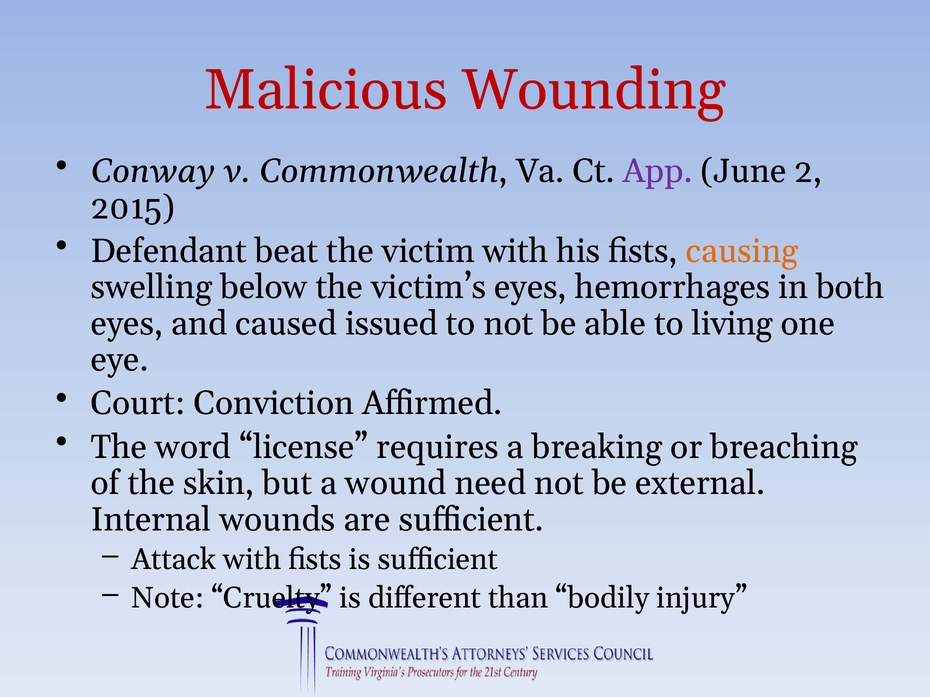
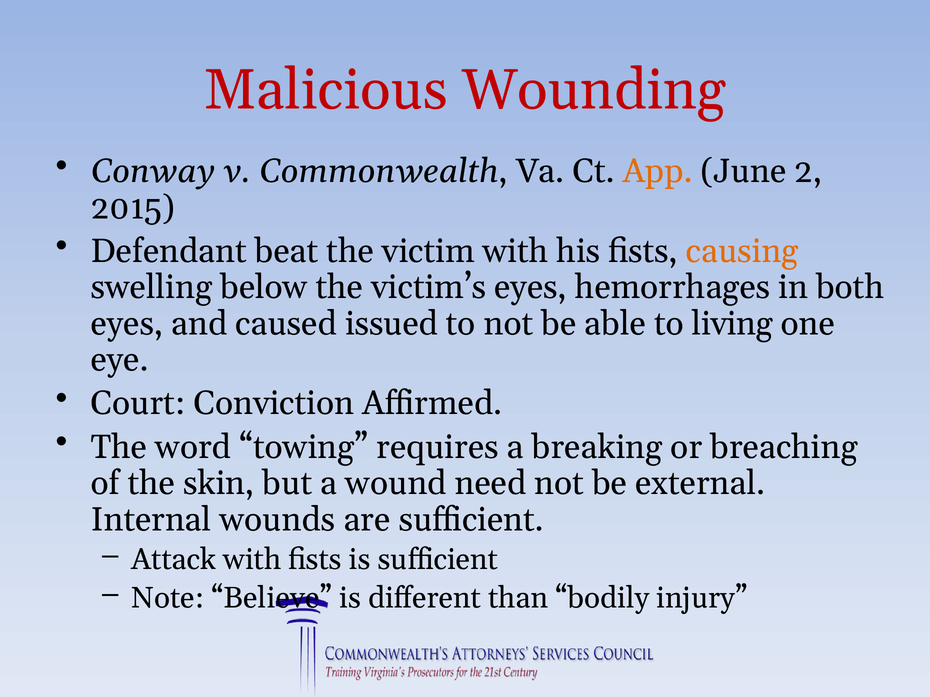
App colour: purple -> orange
license: license -> towing
Cruelty: Cruelty -> Believe
